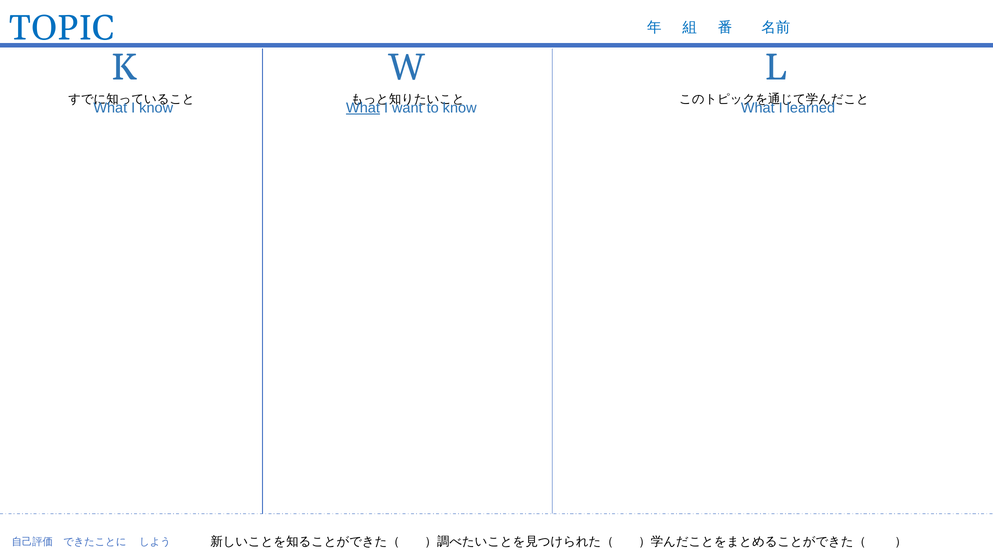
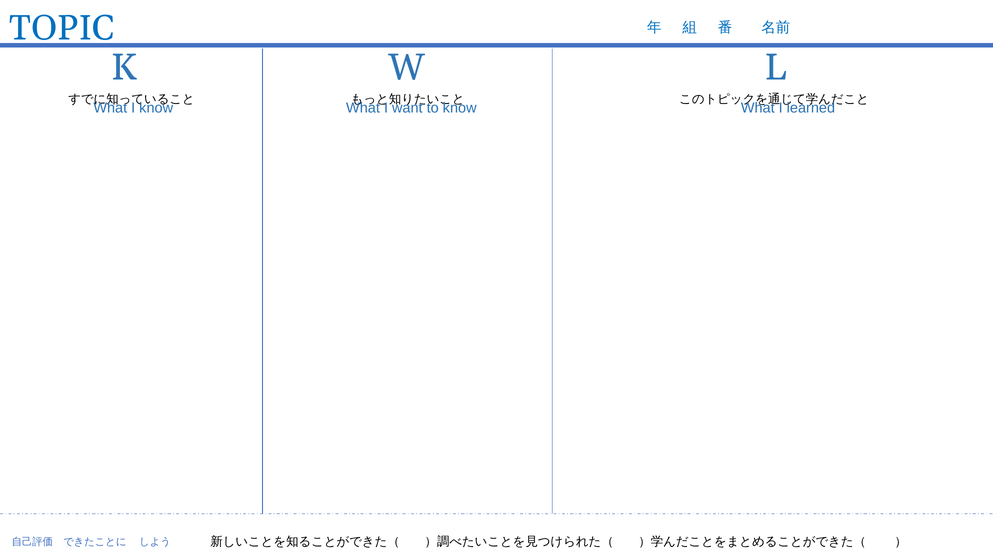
What at (363, 108) underline: present -> none
